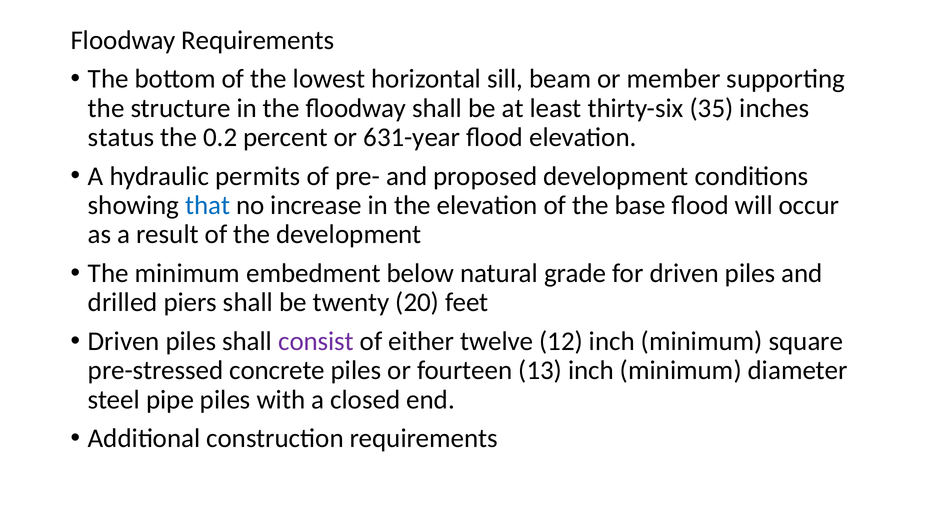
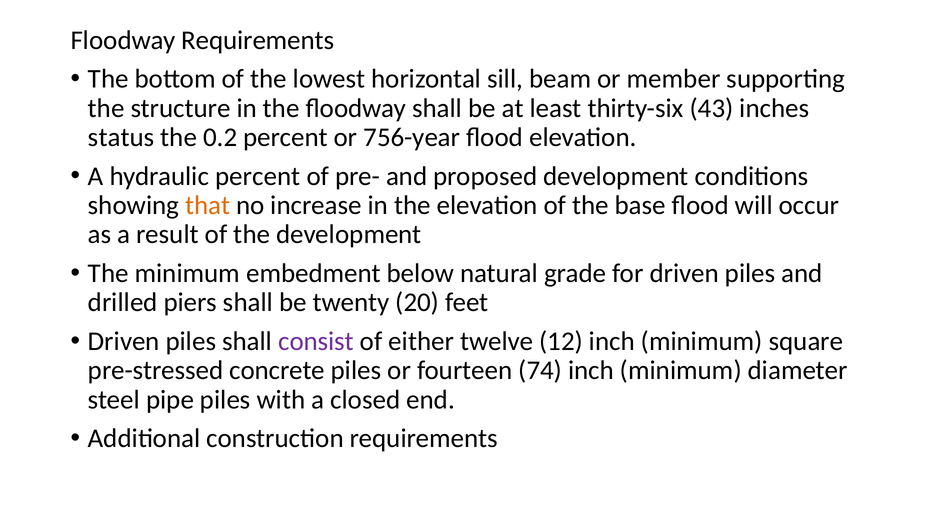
35: 35 -> 43
631-year: 631-year -> 756-year
hydraulic permits: permits -> percent
that colour: blue -> orange
13: 13 -> 74
